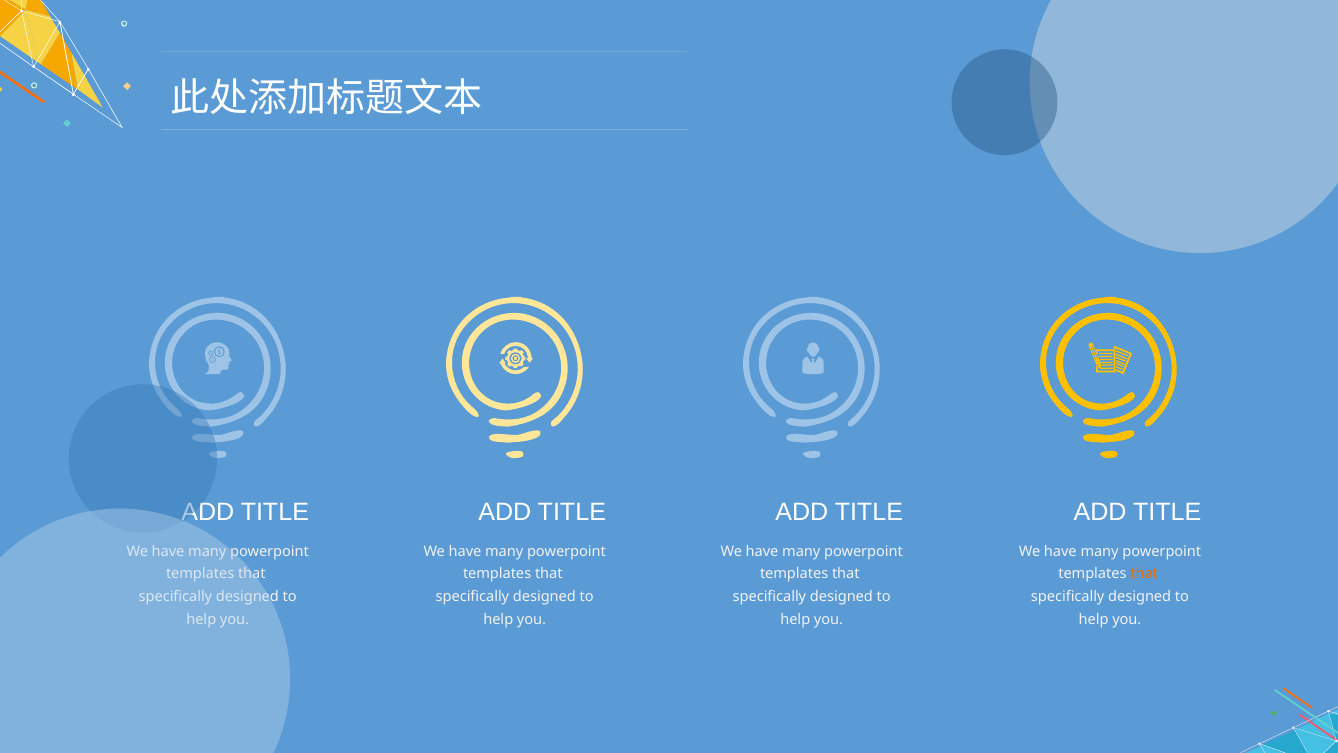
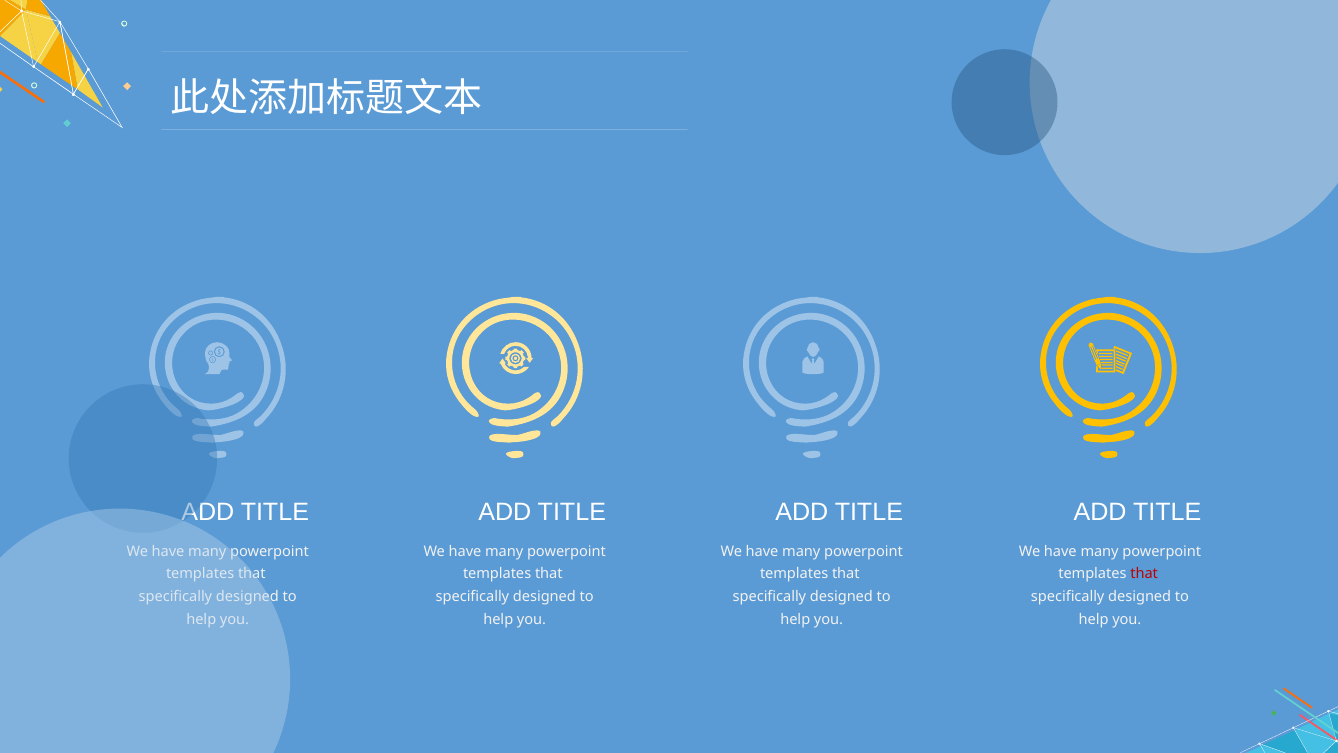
that at (1144, 574) colour: orange -> red
